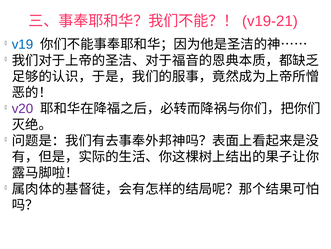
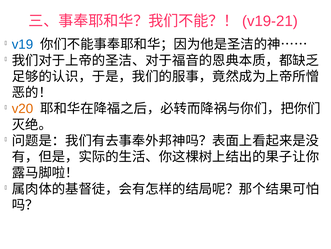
v20 colour: purple -> orange
